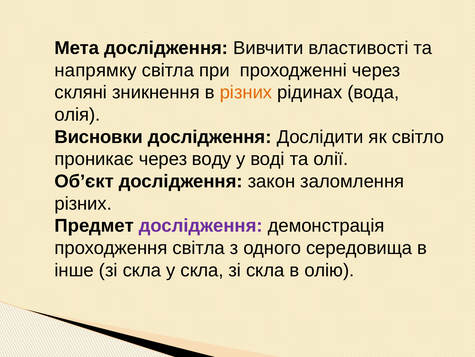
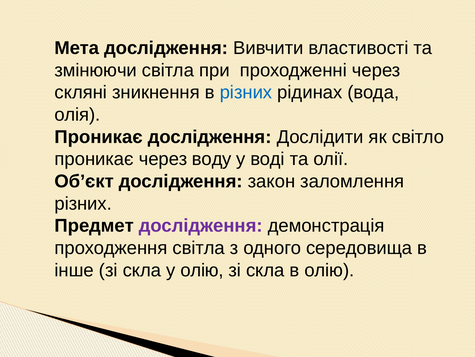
напрямку: напрямку -> змінюючи
різних at (246, 92) colour: orange -> blue
Висновки at (99, 137): Висновки -> Проникає
у скла: скла -> олію
